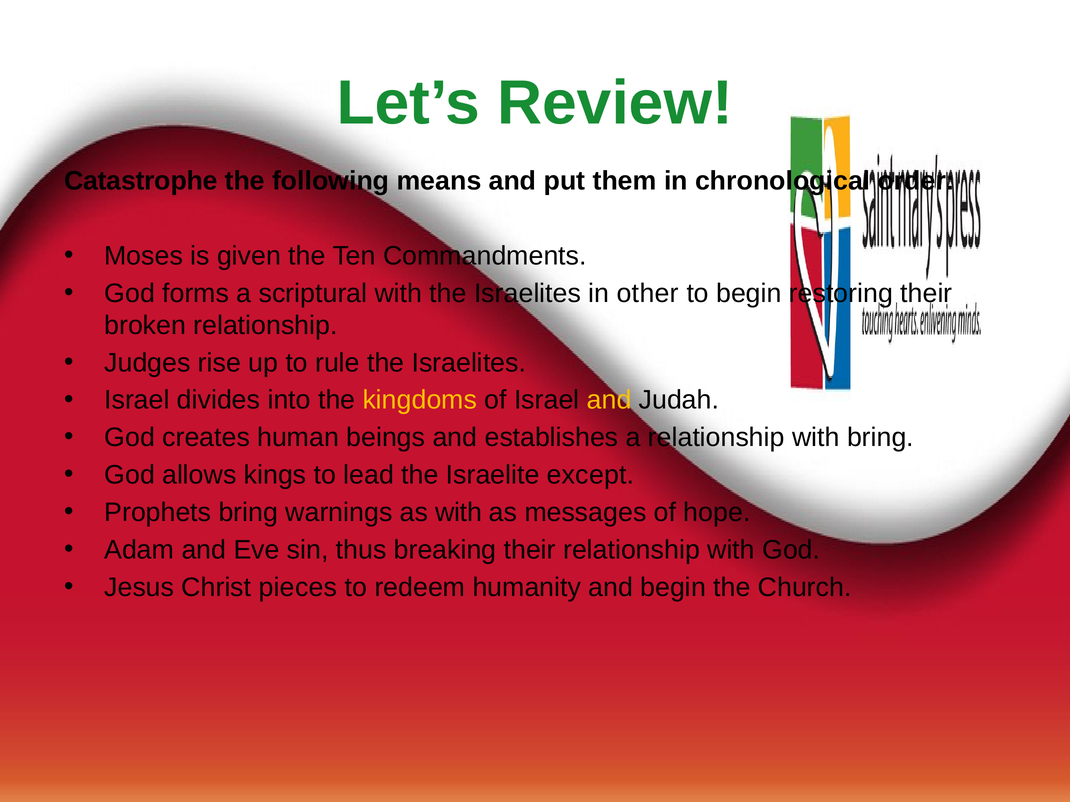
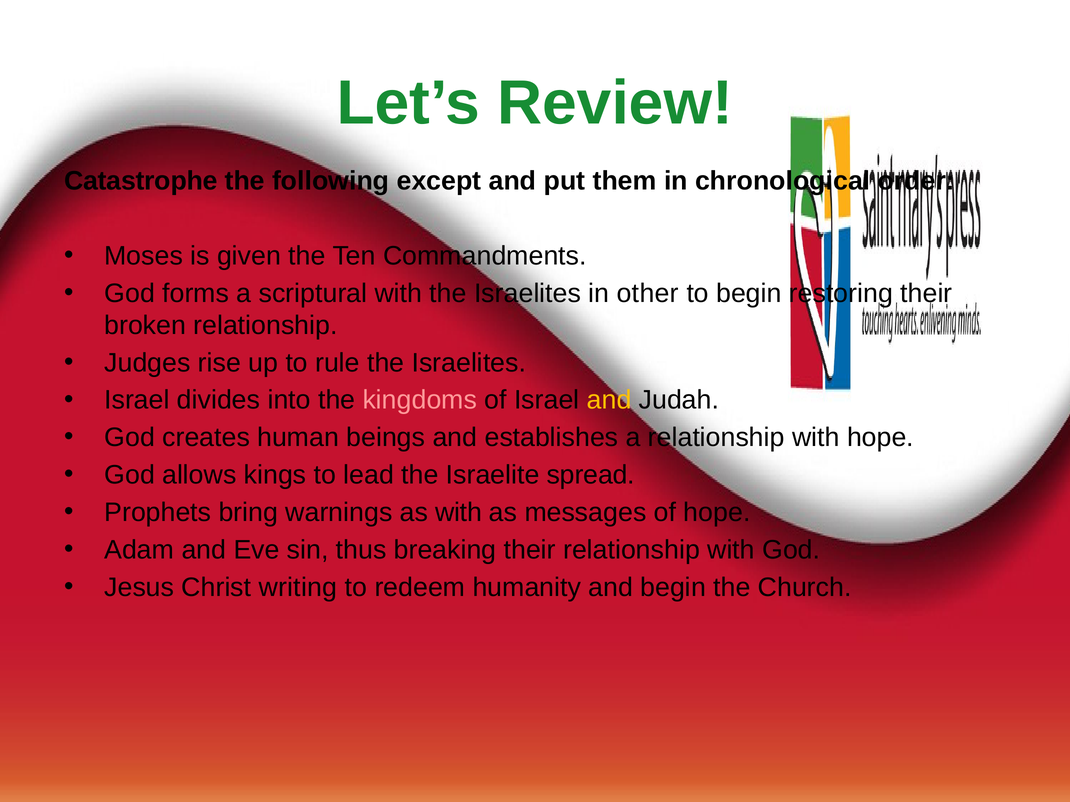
means: means -> except
kingdoms colour: yellow -> pink
with bring: bring -> hope
except: except -> spread
pieces: pieces -> writing
